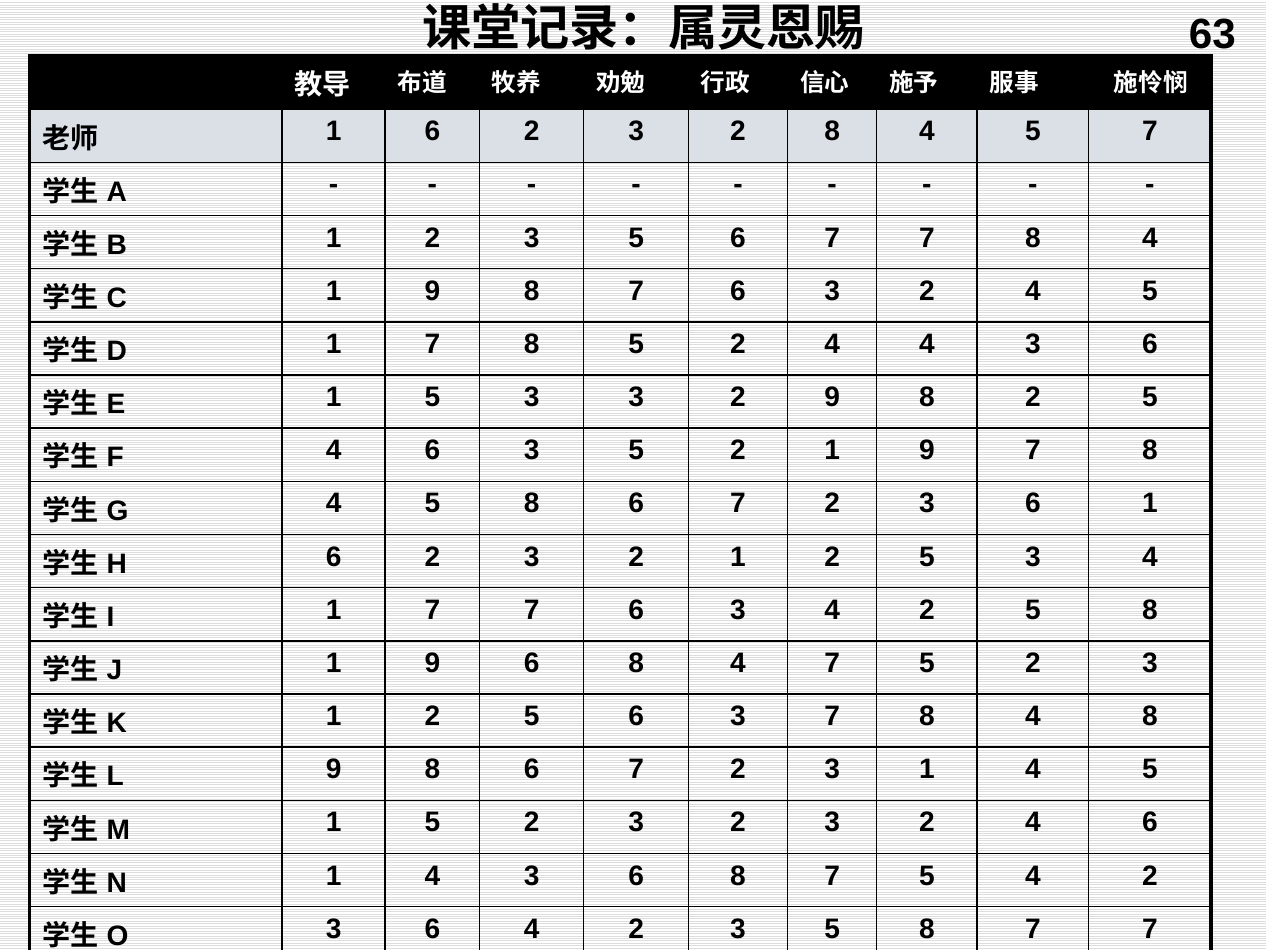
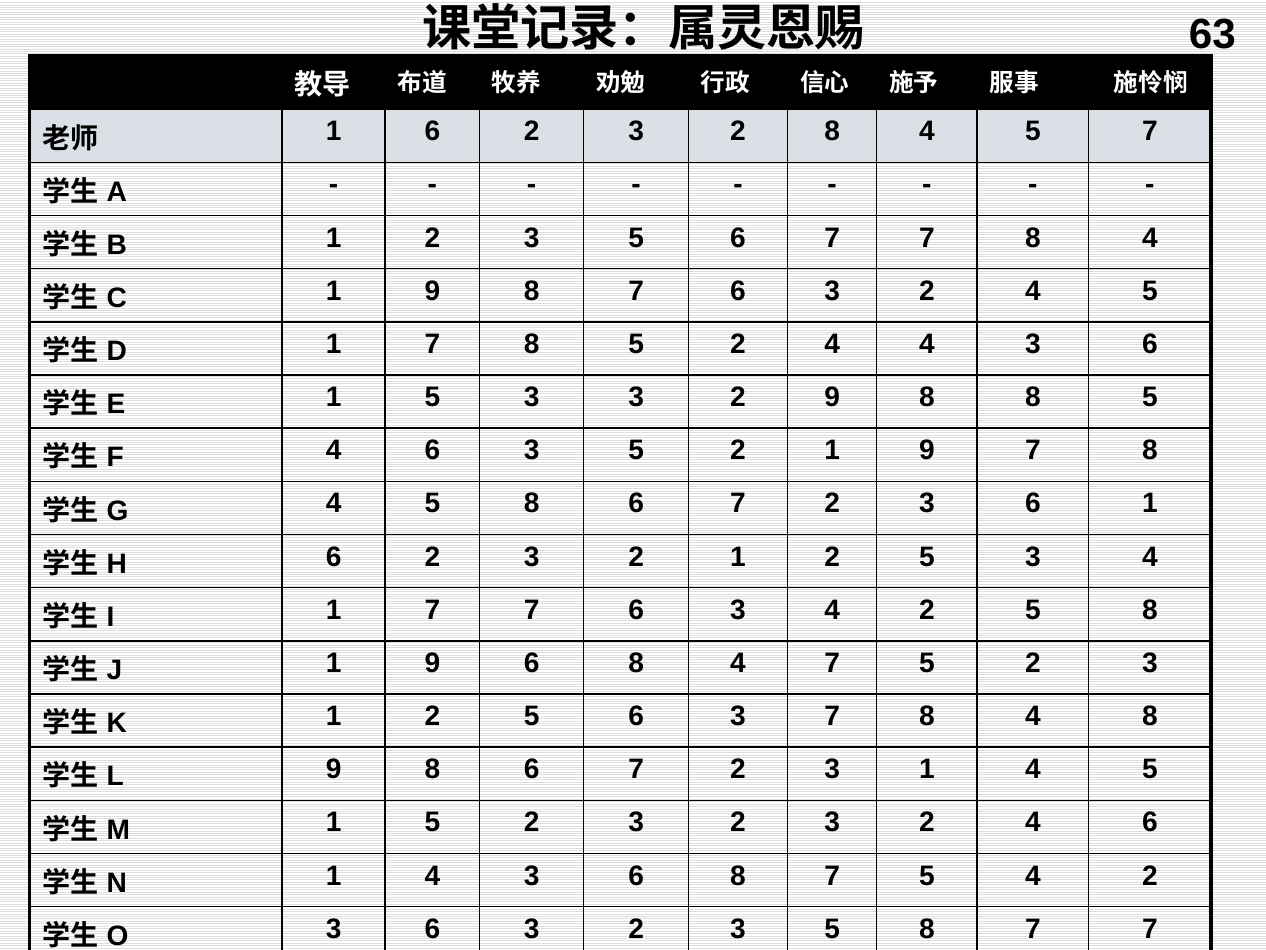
8 2: 2 -> 8
3 6 4: 4 -> 3
